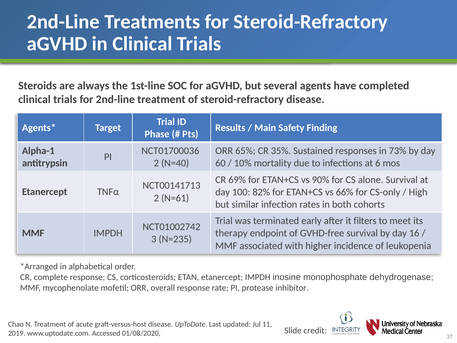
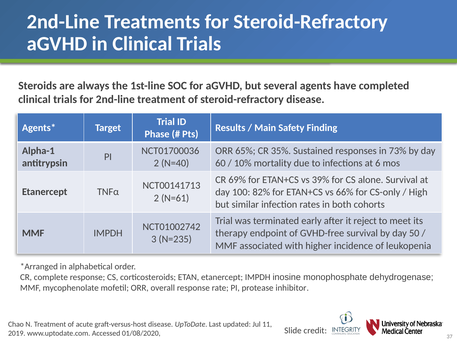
90%: 90% -> 39%
filters: filters -> reject
16: 16 -> 50
